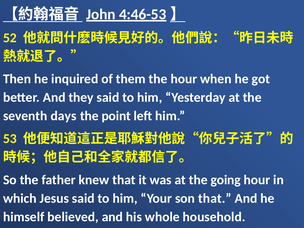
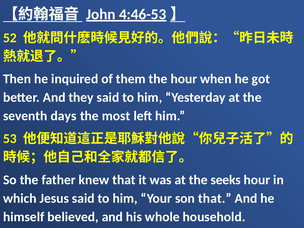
point: point -> most
going: going -> seeks
